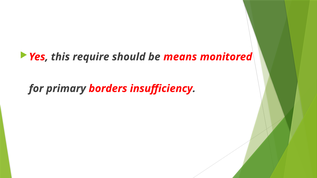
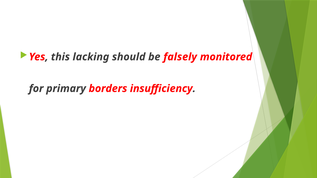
require: require -> lacking
means: means -> falsely
